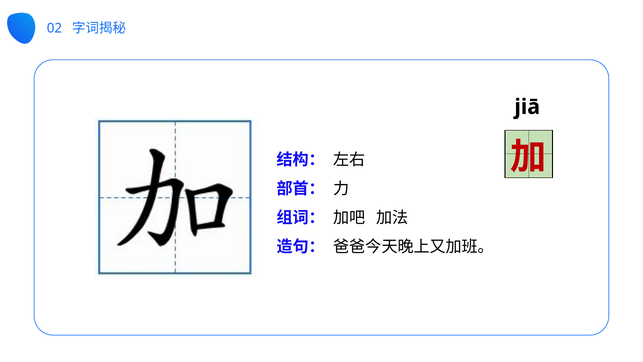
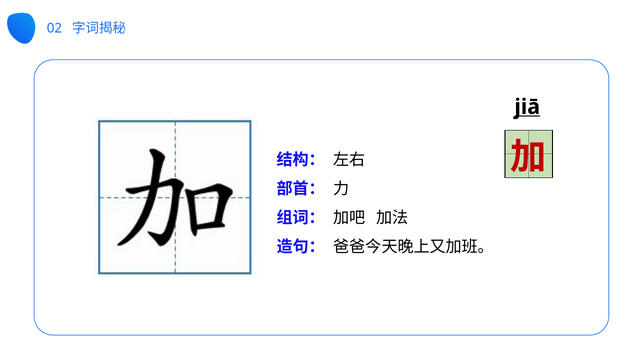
jiā underline: none -> present
